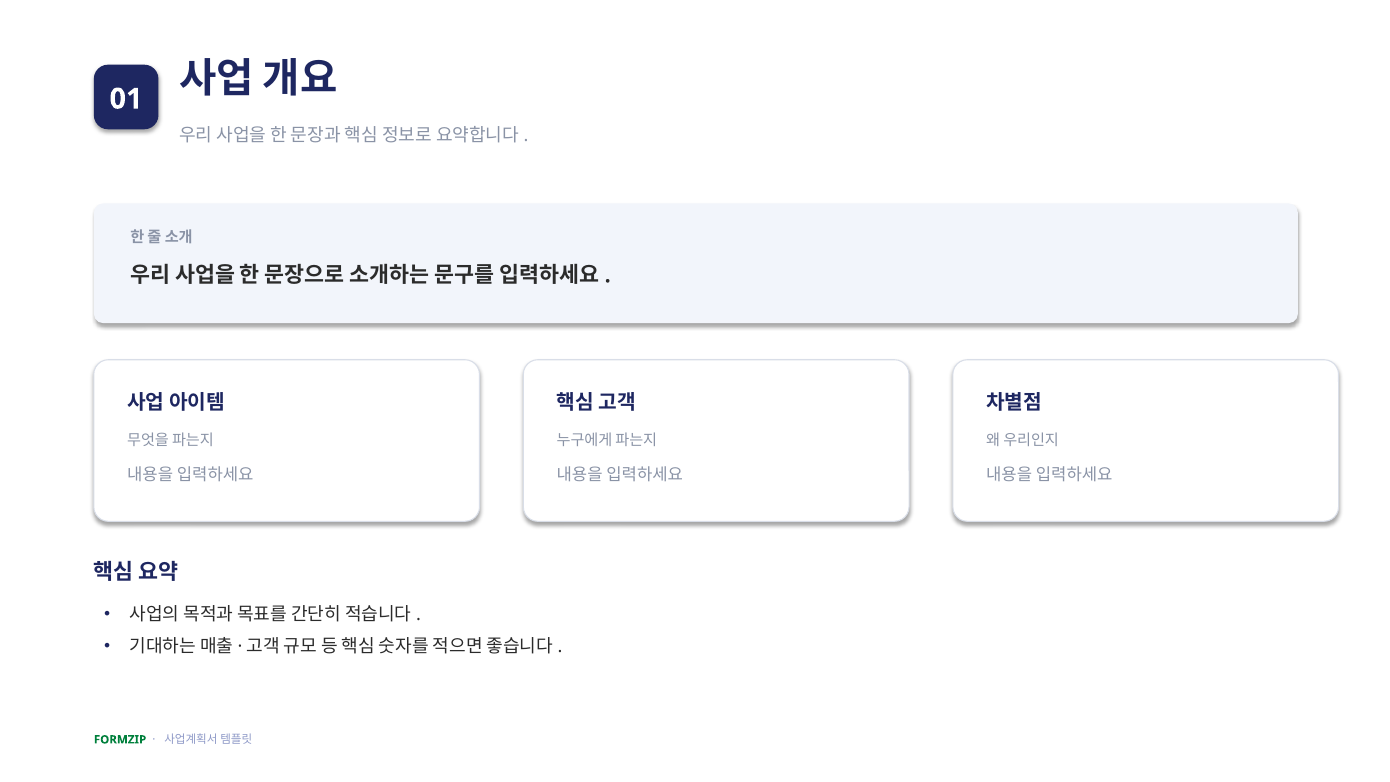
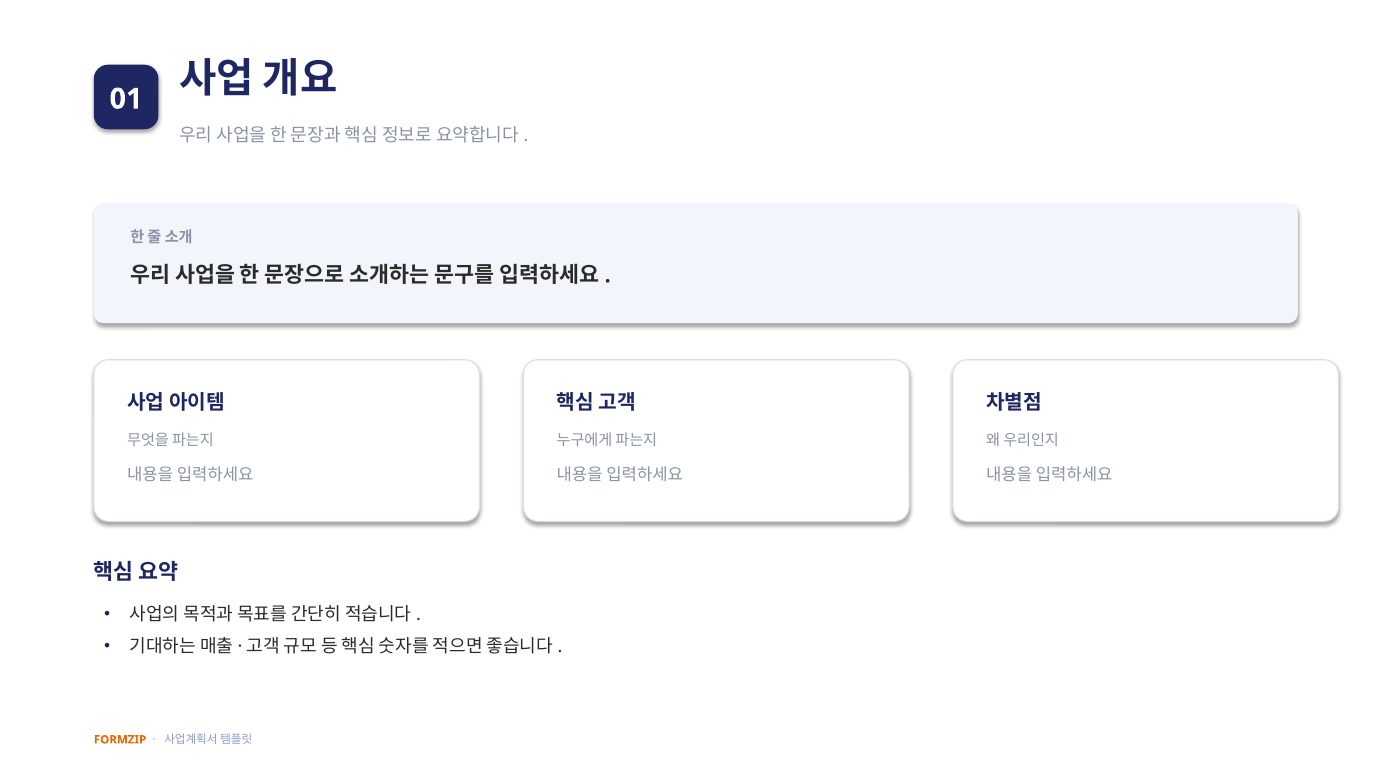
FORMZIP colour: green -> orange
